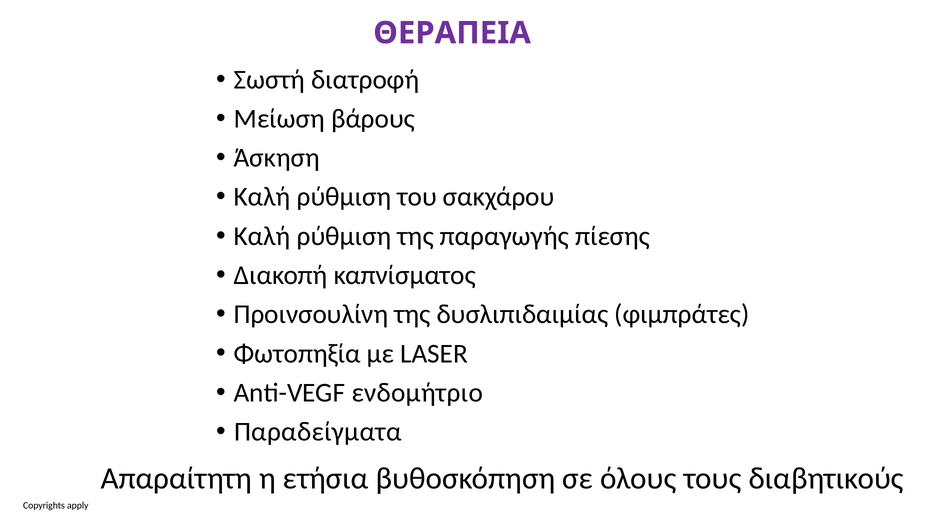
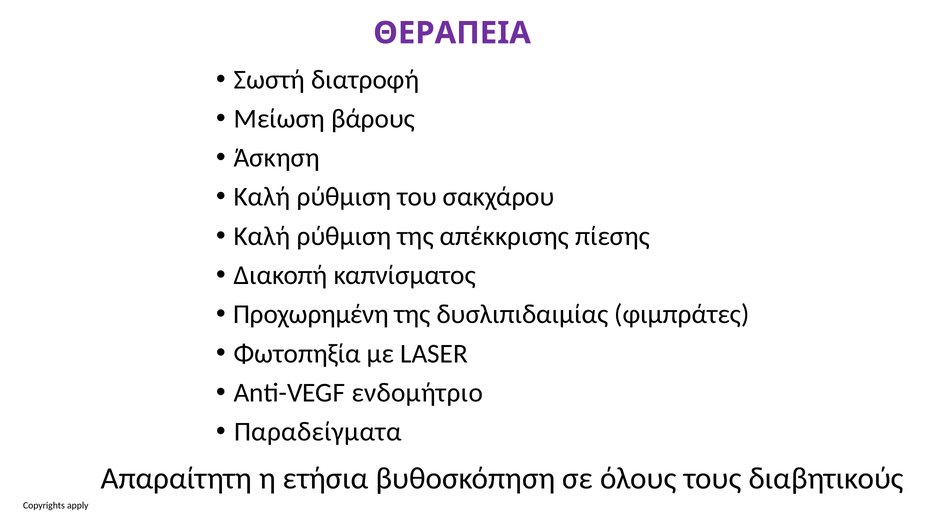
παραγωγής: παραγωγής -> απέκκρισης
Προινσουλίνη: Προινσουλίνη -> Προχωρημένη
